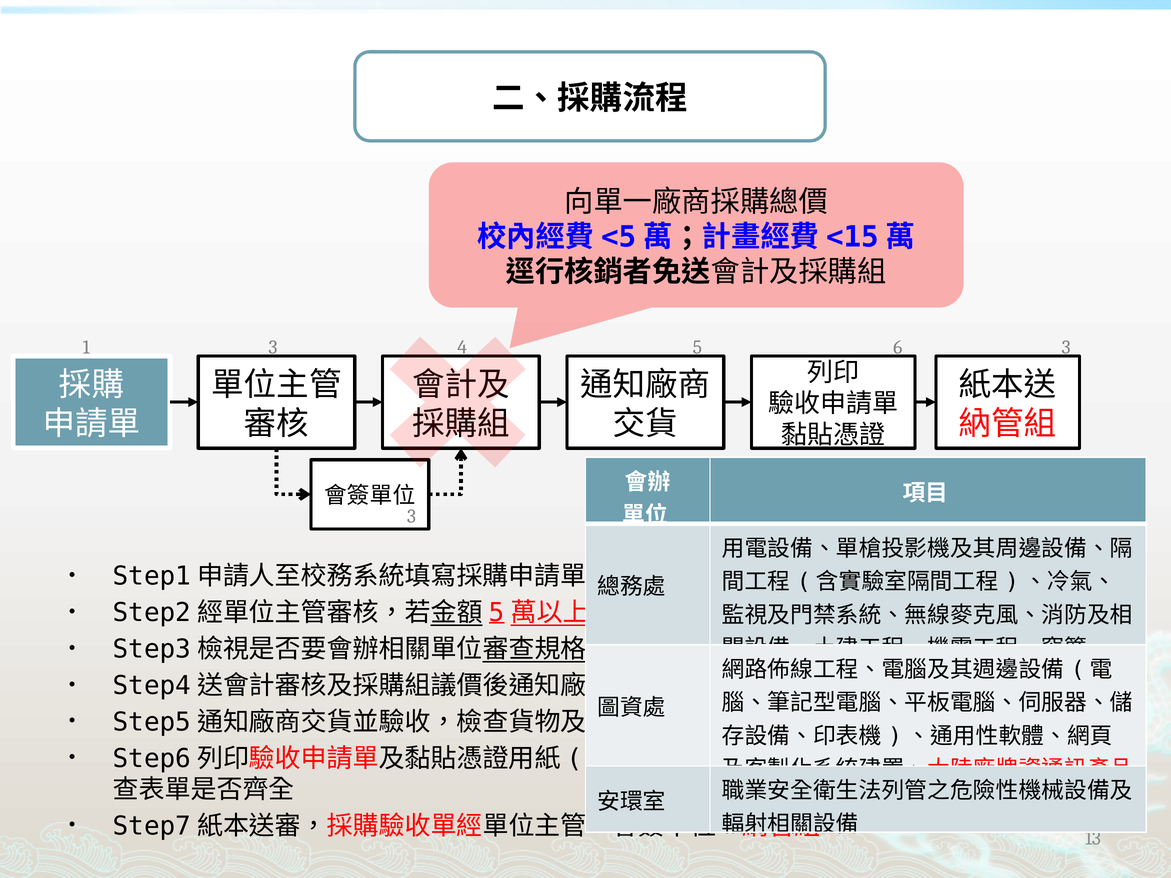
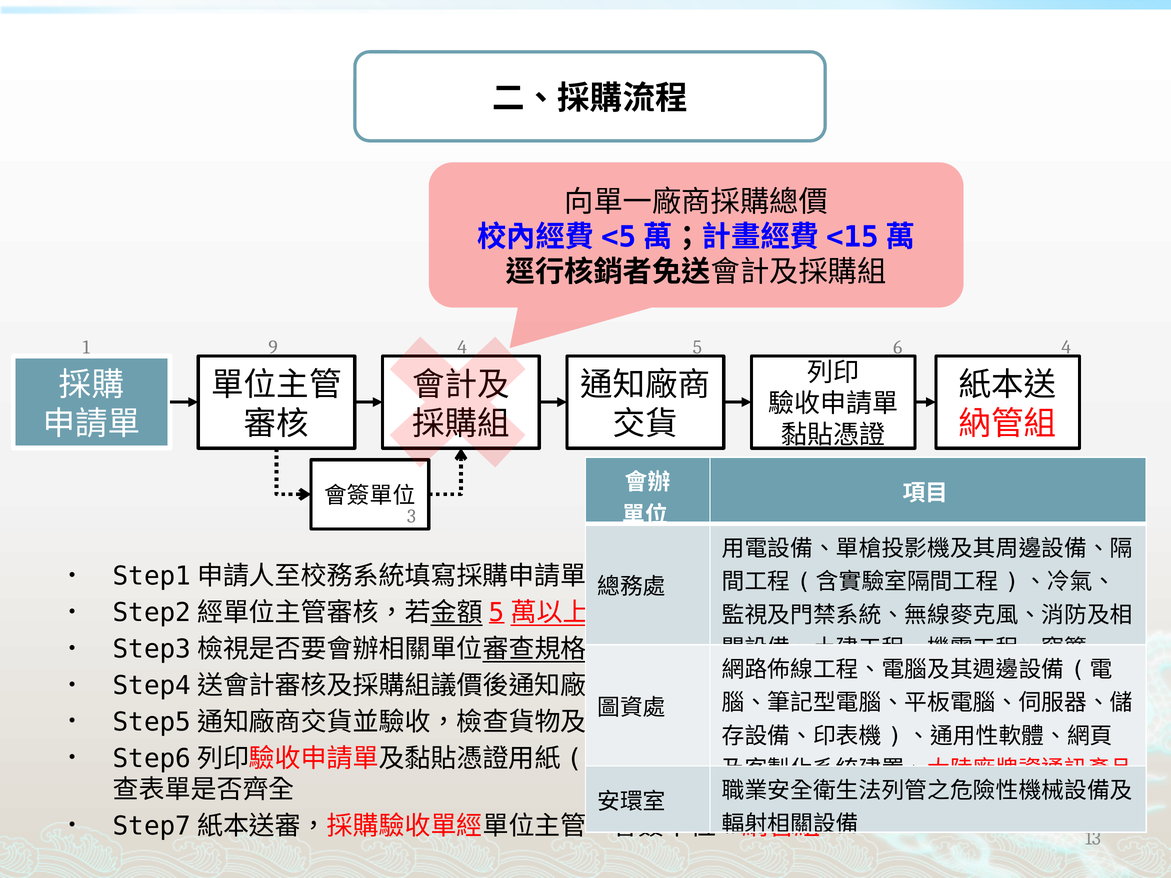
1 3: 3 -> 9
3 at (1066, 347): 3 -> 4
